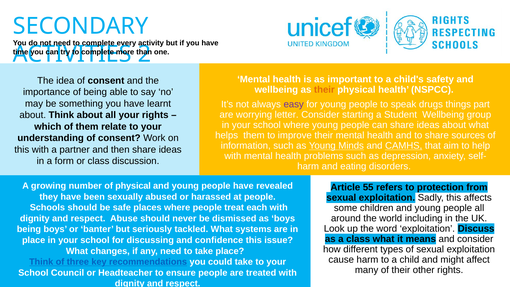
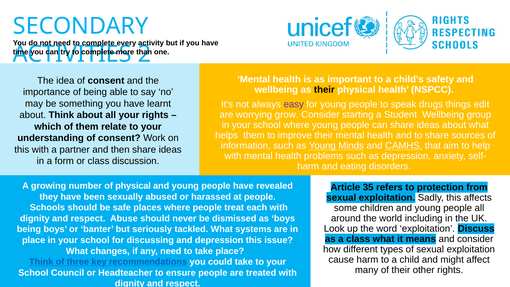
their at (324, 90) colour: orange -> black
part: part -> edit
letter: letter -> grow
55: 55 -> 35
and confidence: confidence -> depression
